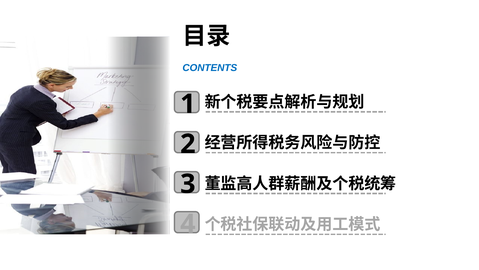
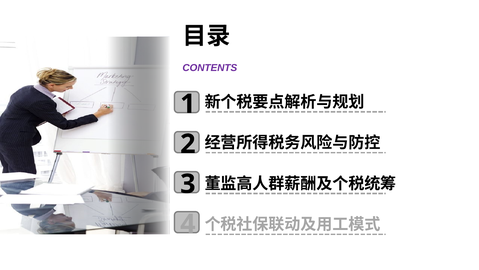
CONTENTS colour: blue -> purple
